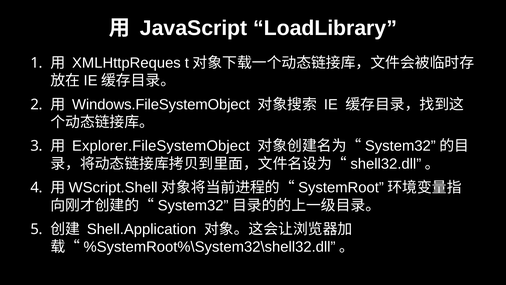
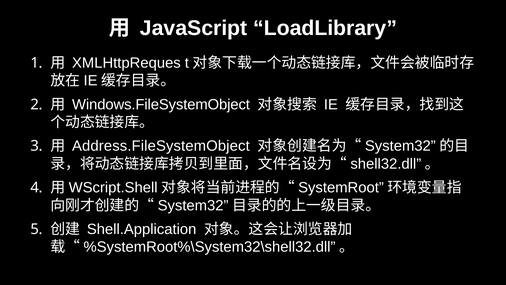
Explorer.FileSystemObject: Explorer.FileSystemObject -> Address.FileSystemObject
